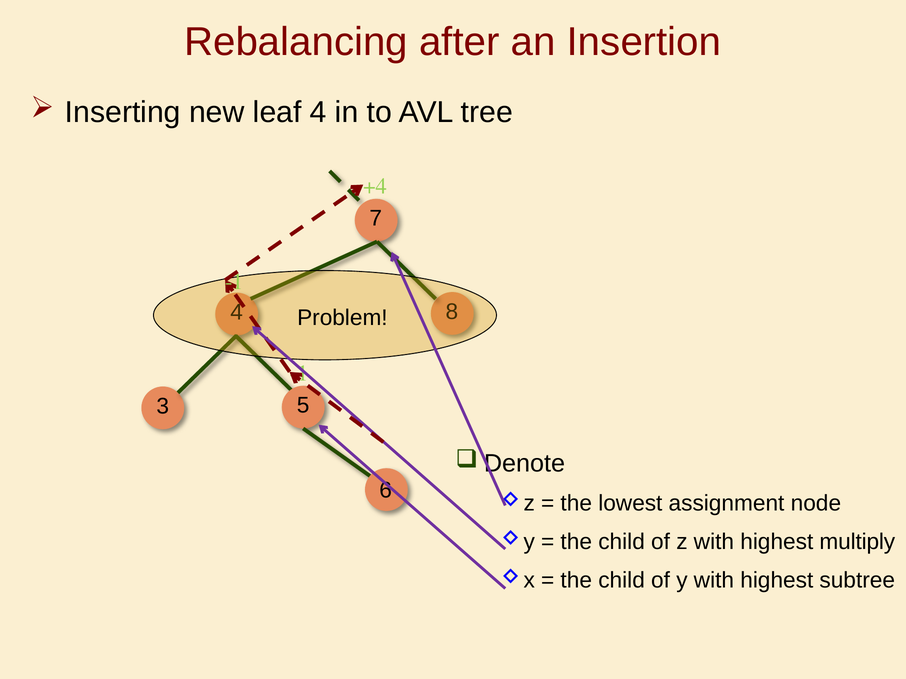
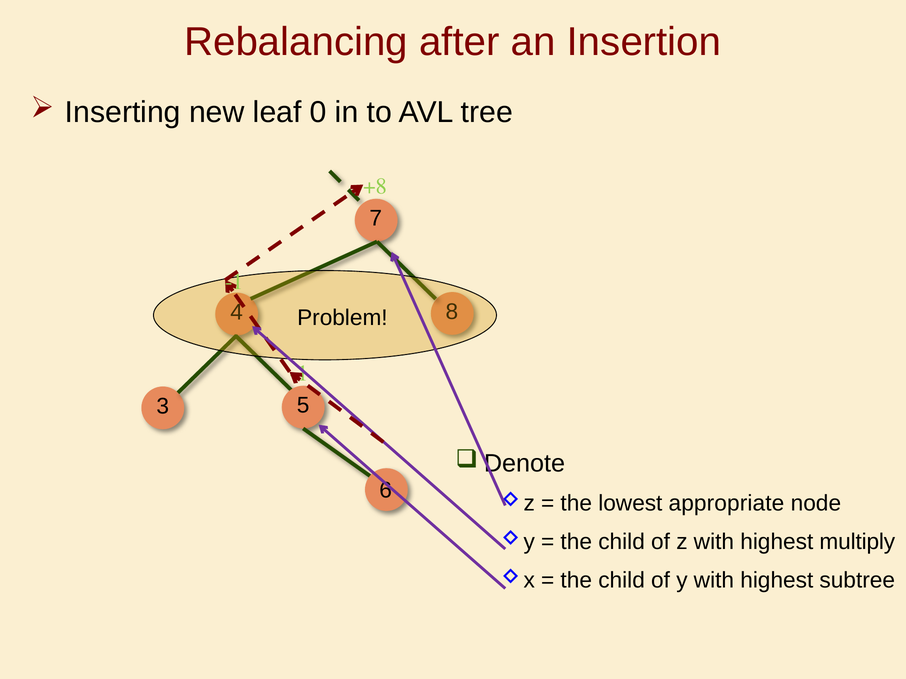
leaf 4: 4 -> 0
+4: +4 -> +8
assignment: assignment -> appropriate
